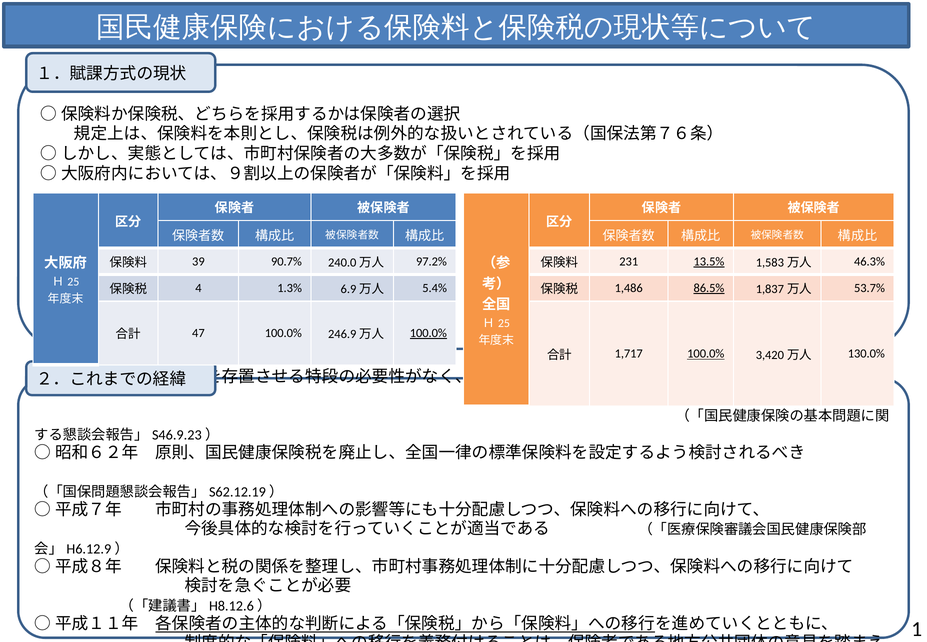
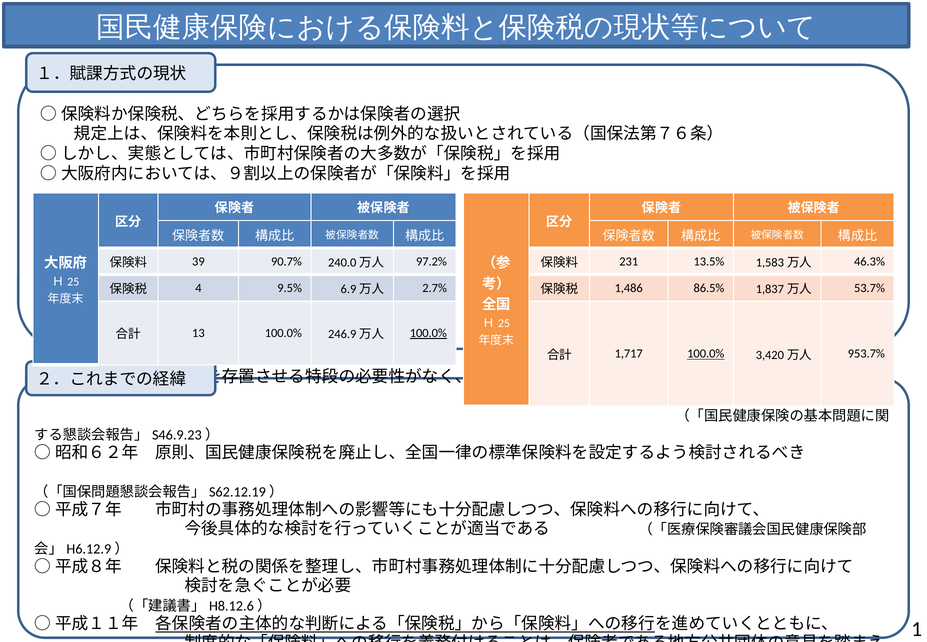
13.5% underline: present -> none
1.3%: 1.3% -> 9.5%
5.4%: 5.4% -> 2.7%
86.5% underline: present -> none
47: 47 -> 13
130.0%: 130.0% -> 953.7%
